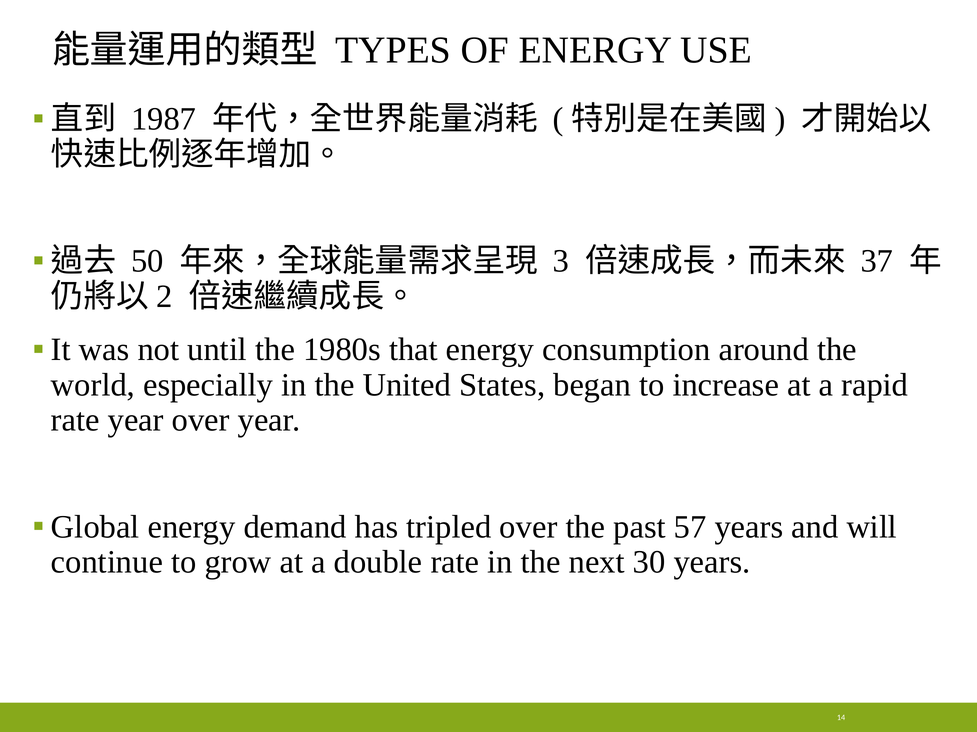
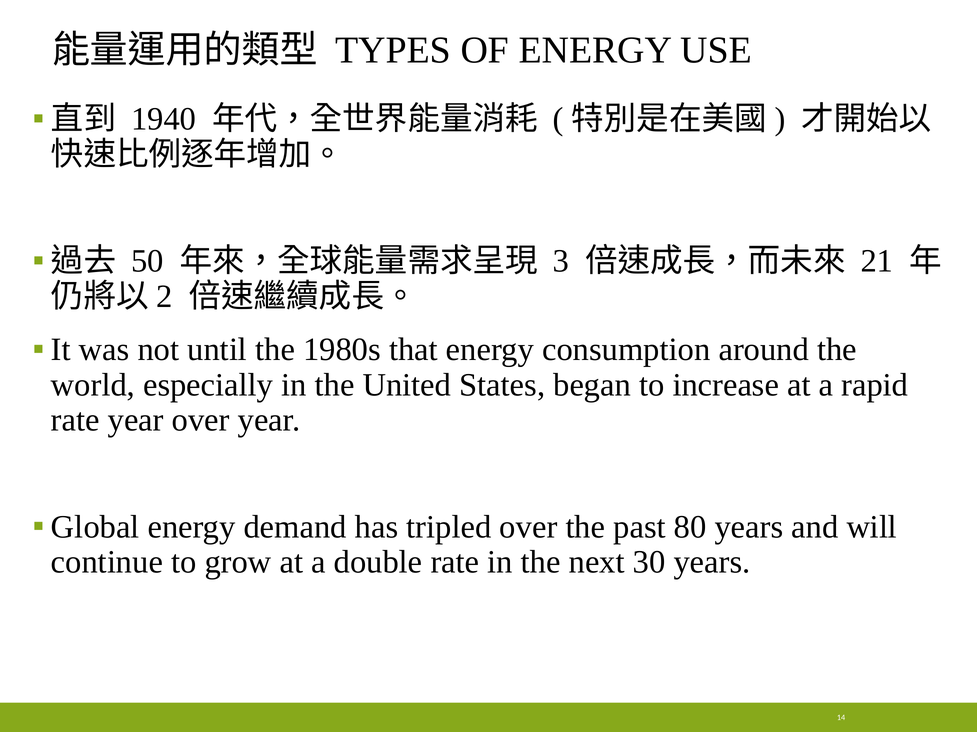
1987: 1987 -> 1940
37: 37 -> 21
57: 57 -> 80
